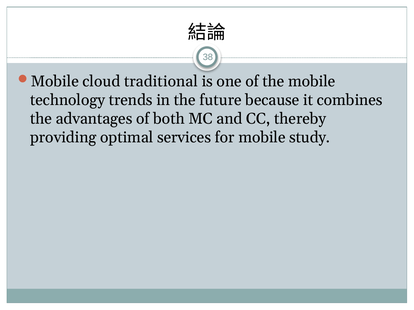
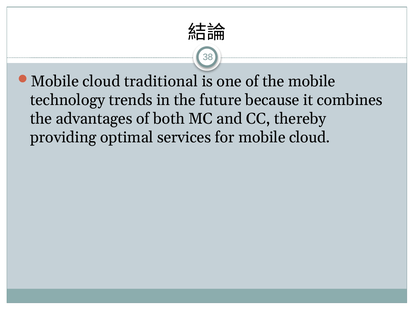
for mobile study: study -> cloud
